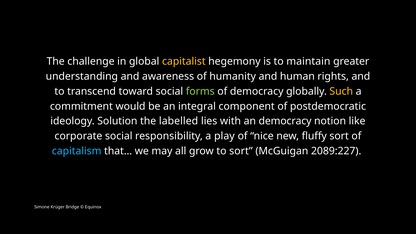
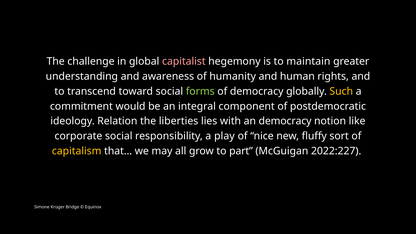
capitalist colour: yellow -> pink
Solution: Solution -> Relation
labelled: labelled -> liberties
capitalism colour: light blue -> yellow
to sort: sort -> part
2089:227: 2089:227 -> 2022:227
